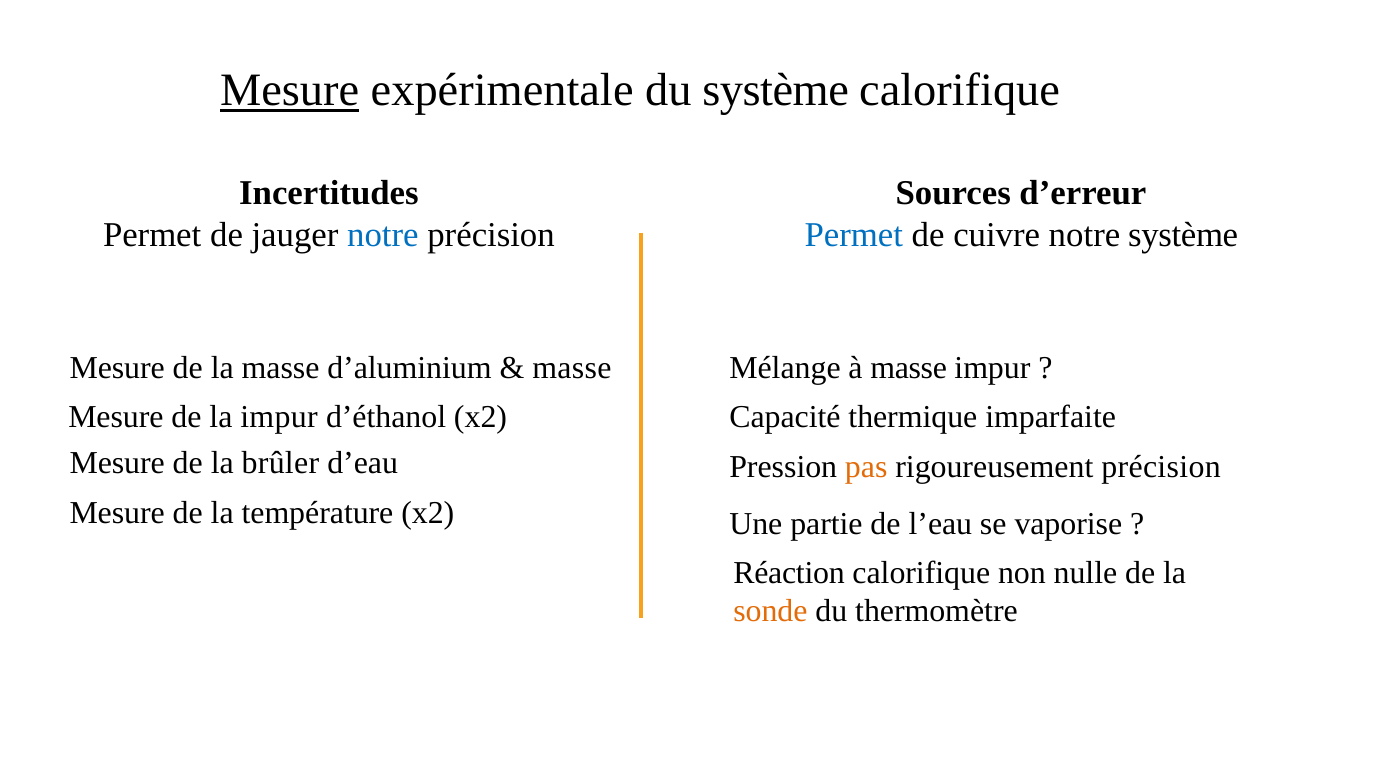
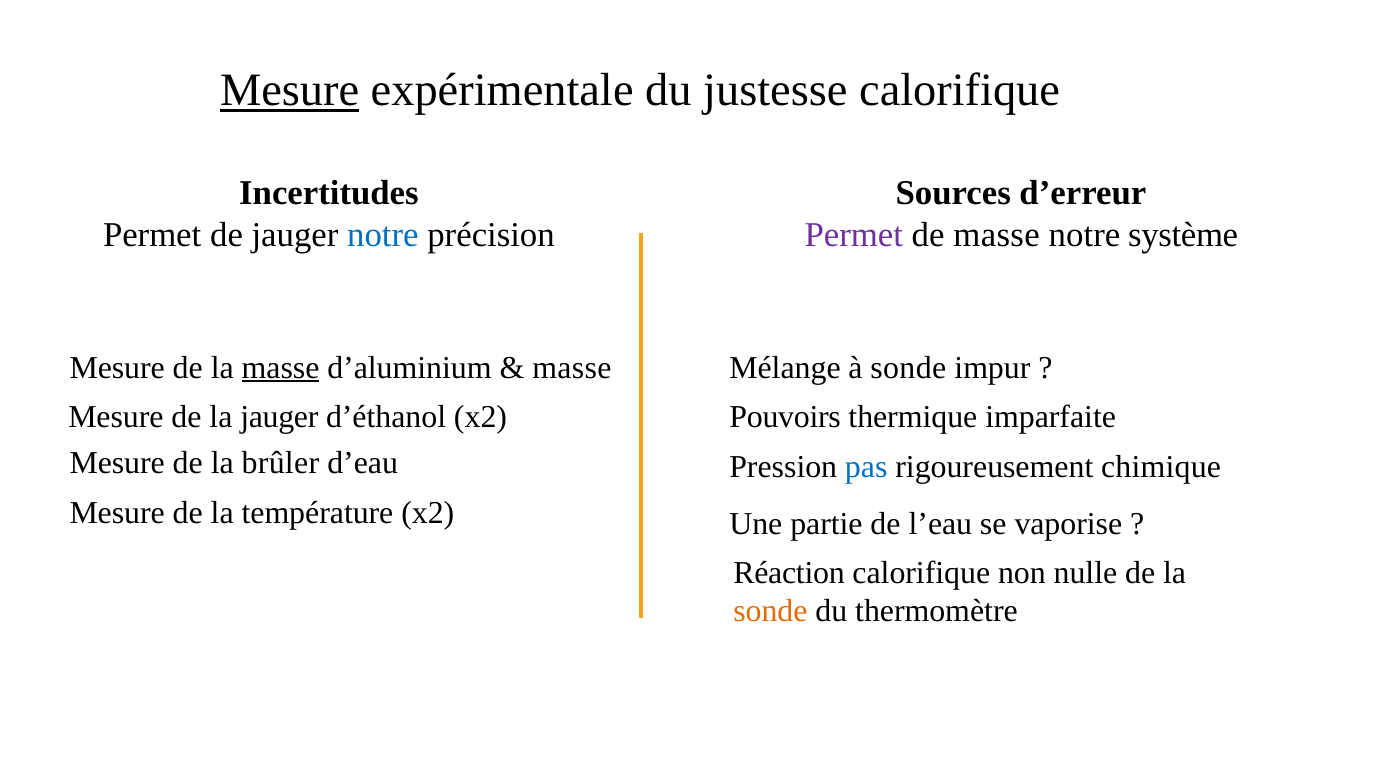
du système: système -> justesse
Permet at (854, 235) colour: blue -> purple
de cuivre: cuivre -> masse
masse at (281, 368) underline: none -> present
à masse: masse -> sonde
la impur: impur -> jauger
Capacité: Capacité -> Pouvoirs
pas colour: orange -> blue
rigoureusement précision: précision -> chimique
